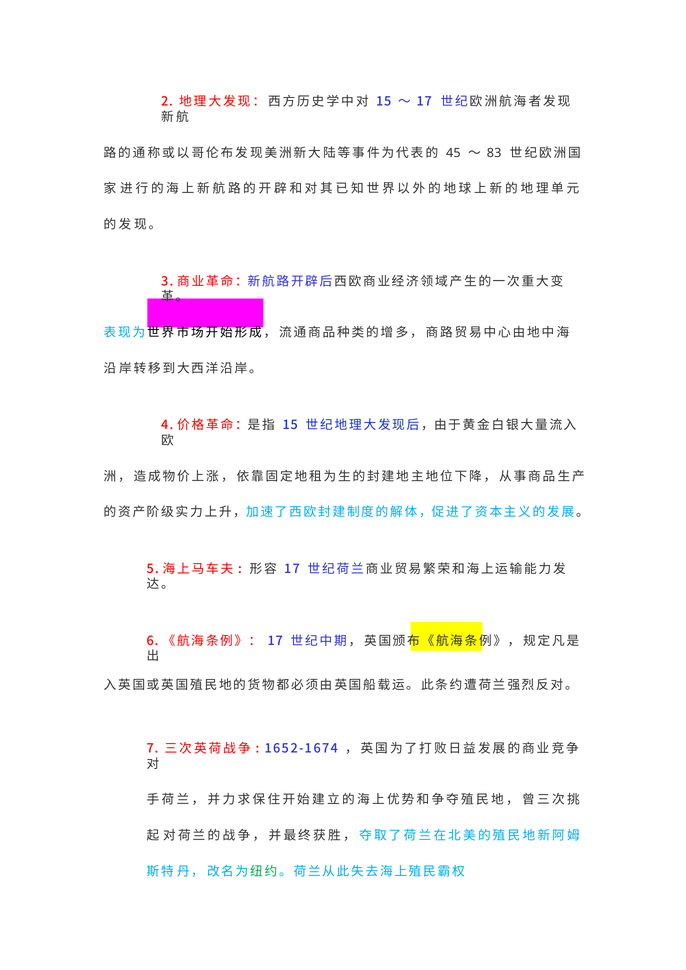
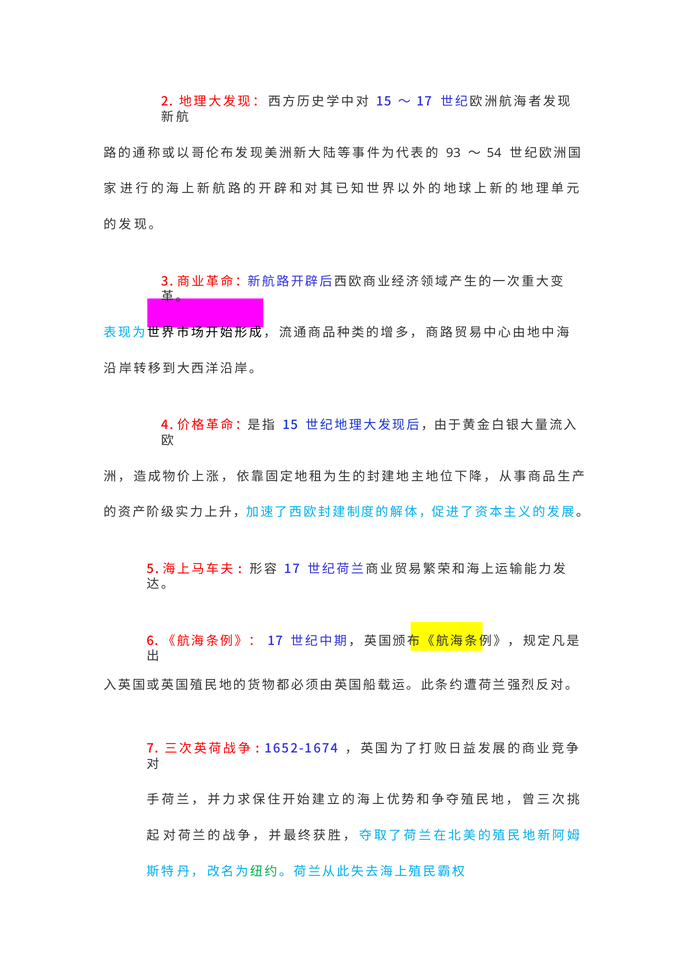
45: 45 -> 93
83: 83 -> 54
